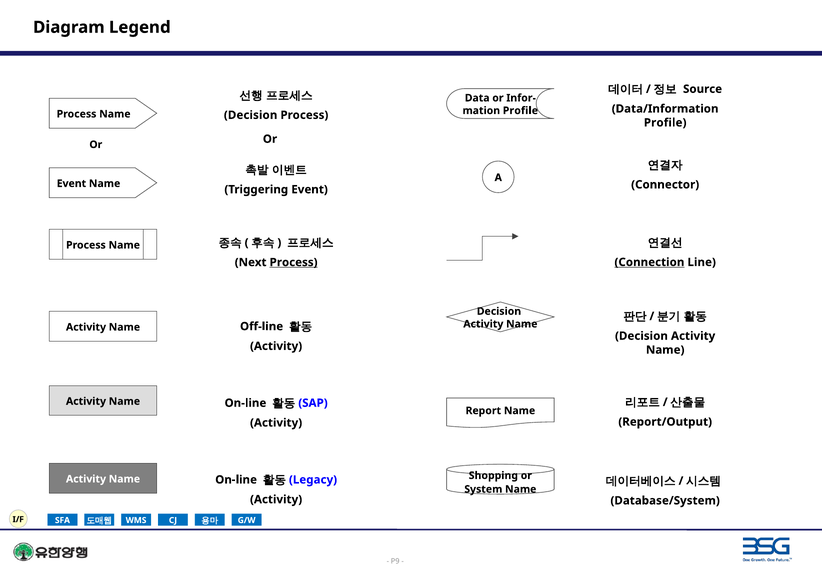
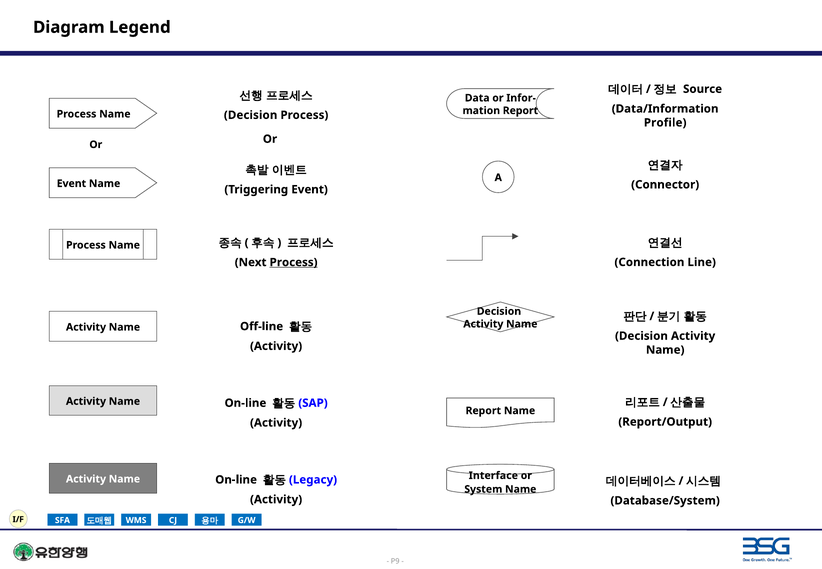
mation Profile: Profile -> Report
Connection underline: present -> none
Shopping: Shopping -> Interface
